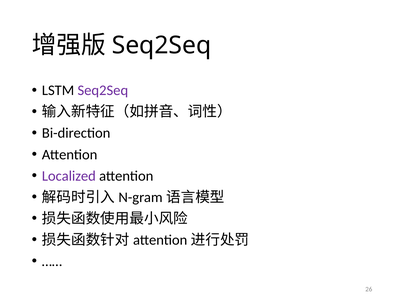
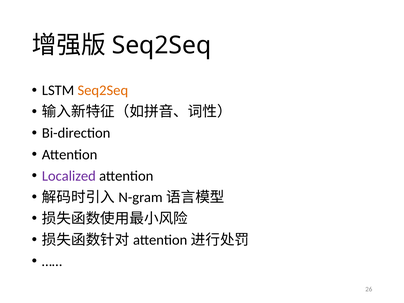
Seq2Seq at (103, 90) colour: purple -> orange
